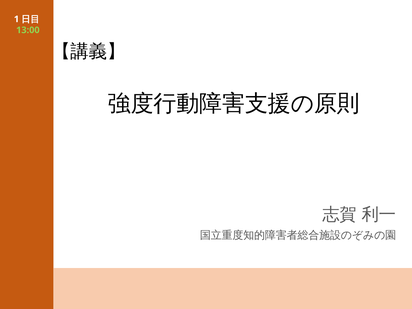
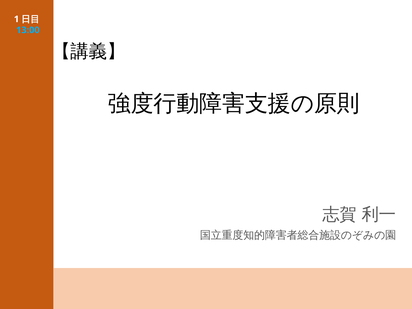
13:00 colour: light green -> light blue
